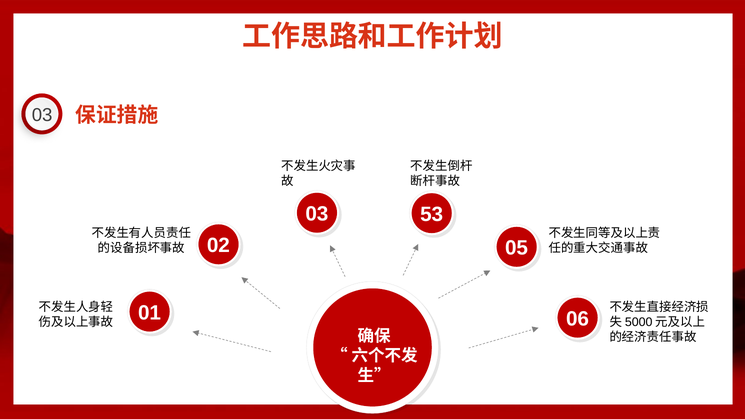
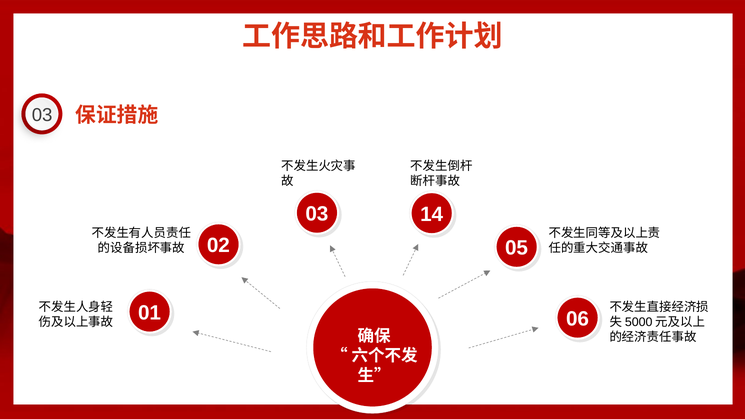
53: 53 -> 14
